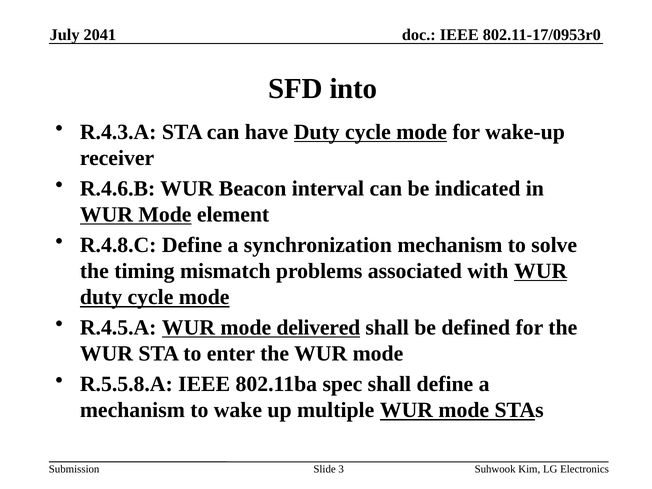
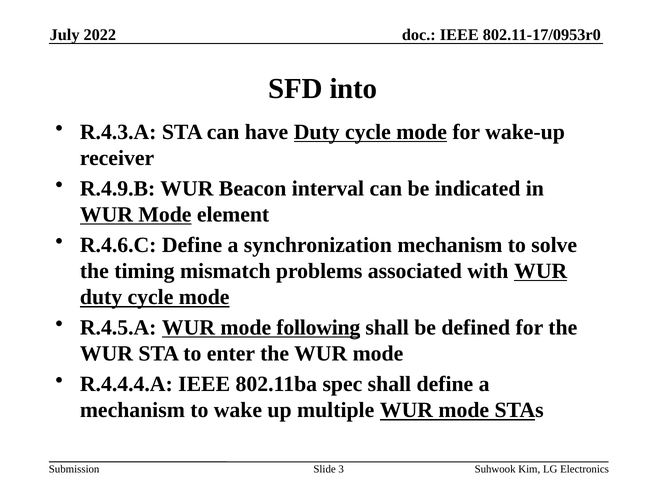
2041: 2041 -> 2022
R.4.6.B: R.4.6.B -> R.4.9.B
R.4.8.C: R.4.8.C -> R.4.6.C
delivered: delivered -> following
R.5.5.8.A: R.5.5.8.A -> R.4.4.4.A
